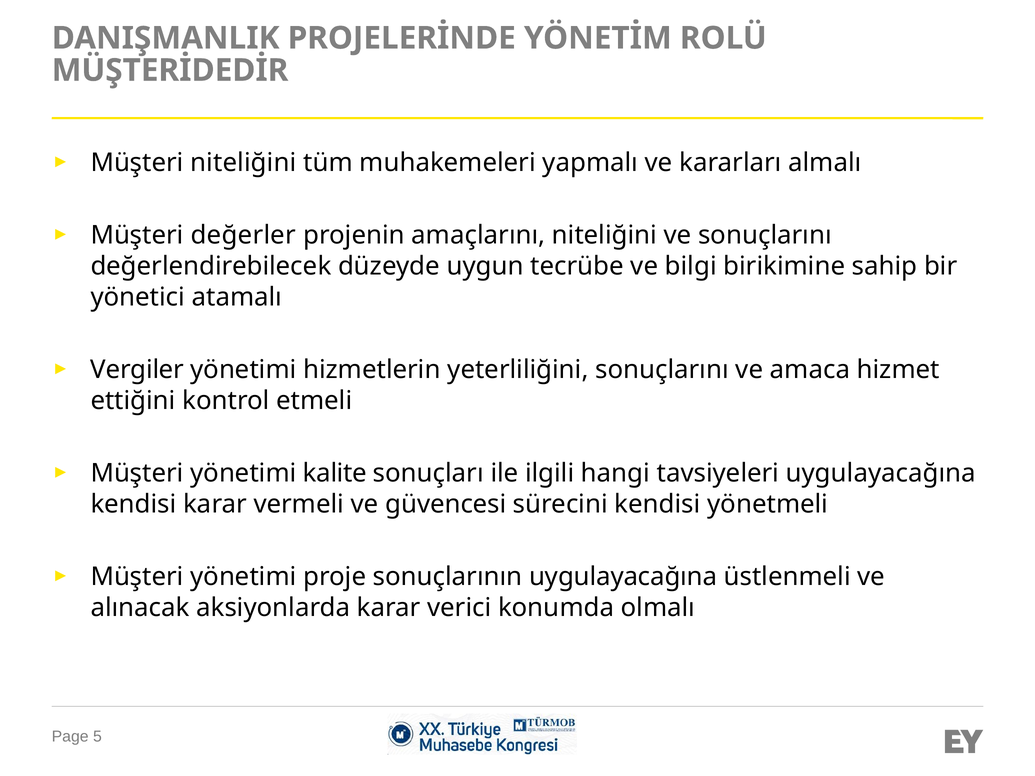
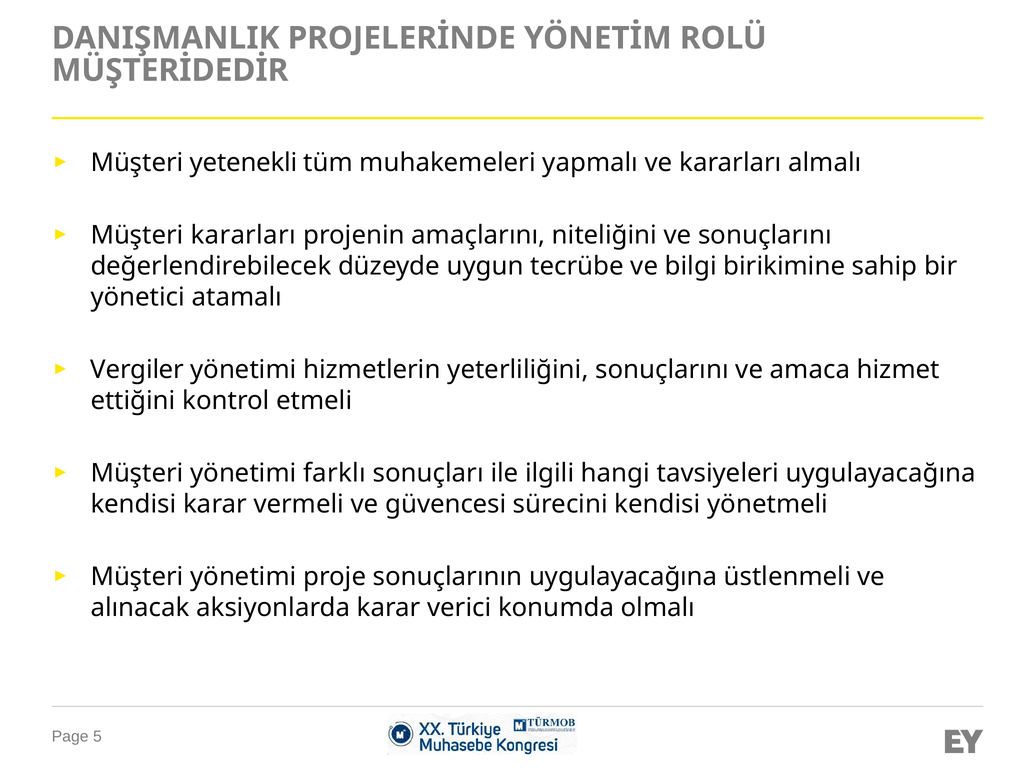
Müşteri niteliğini: niteliğini -> yetenekli
Müşteri değerler: değerler -> kararları
kalite: kalite -> farklı
